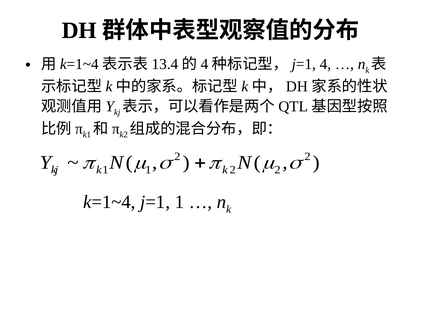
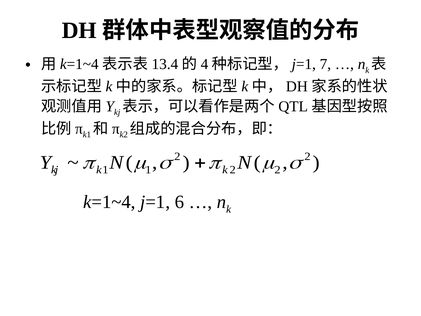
4: 4 -> 7
j=1 1: 1 -> 6
